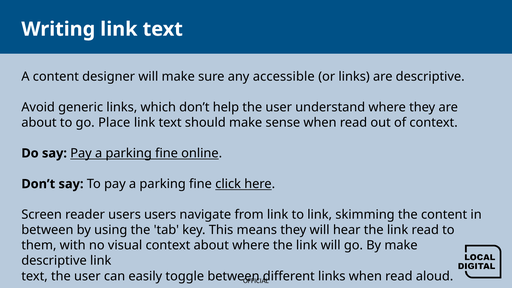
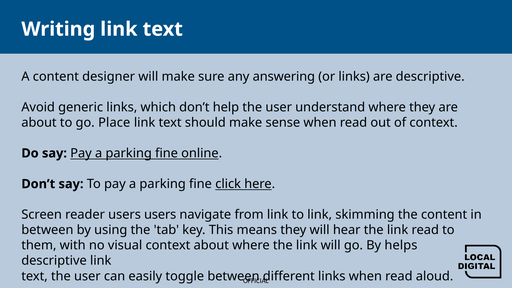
accessible: accessible -> answering
By make: make -> helps
